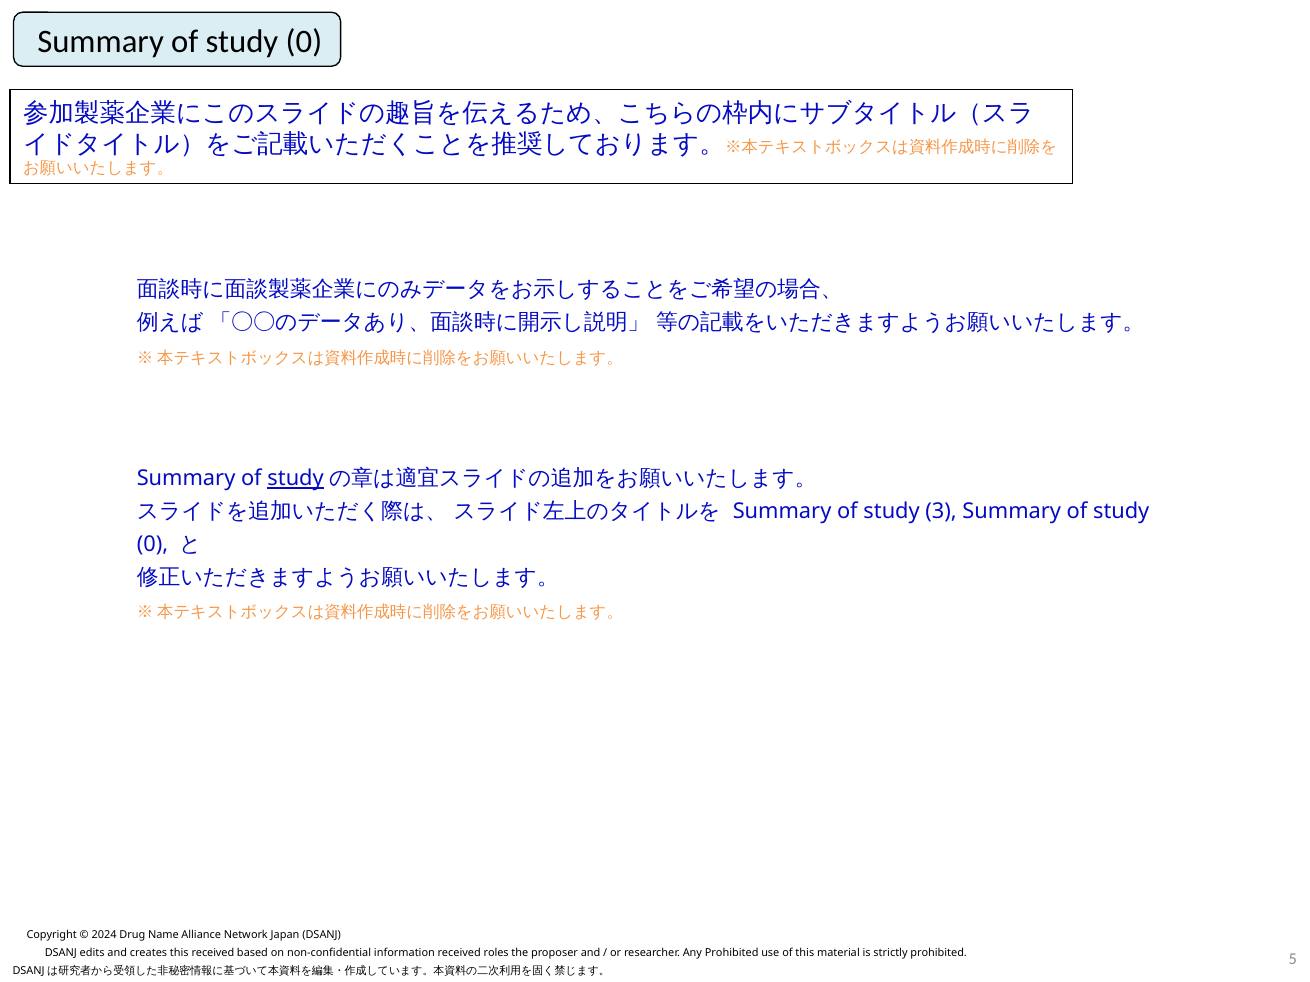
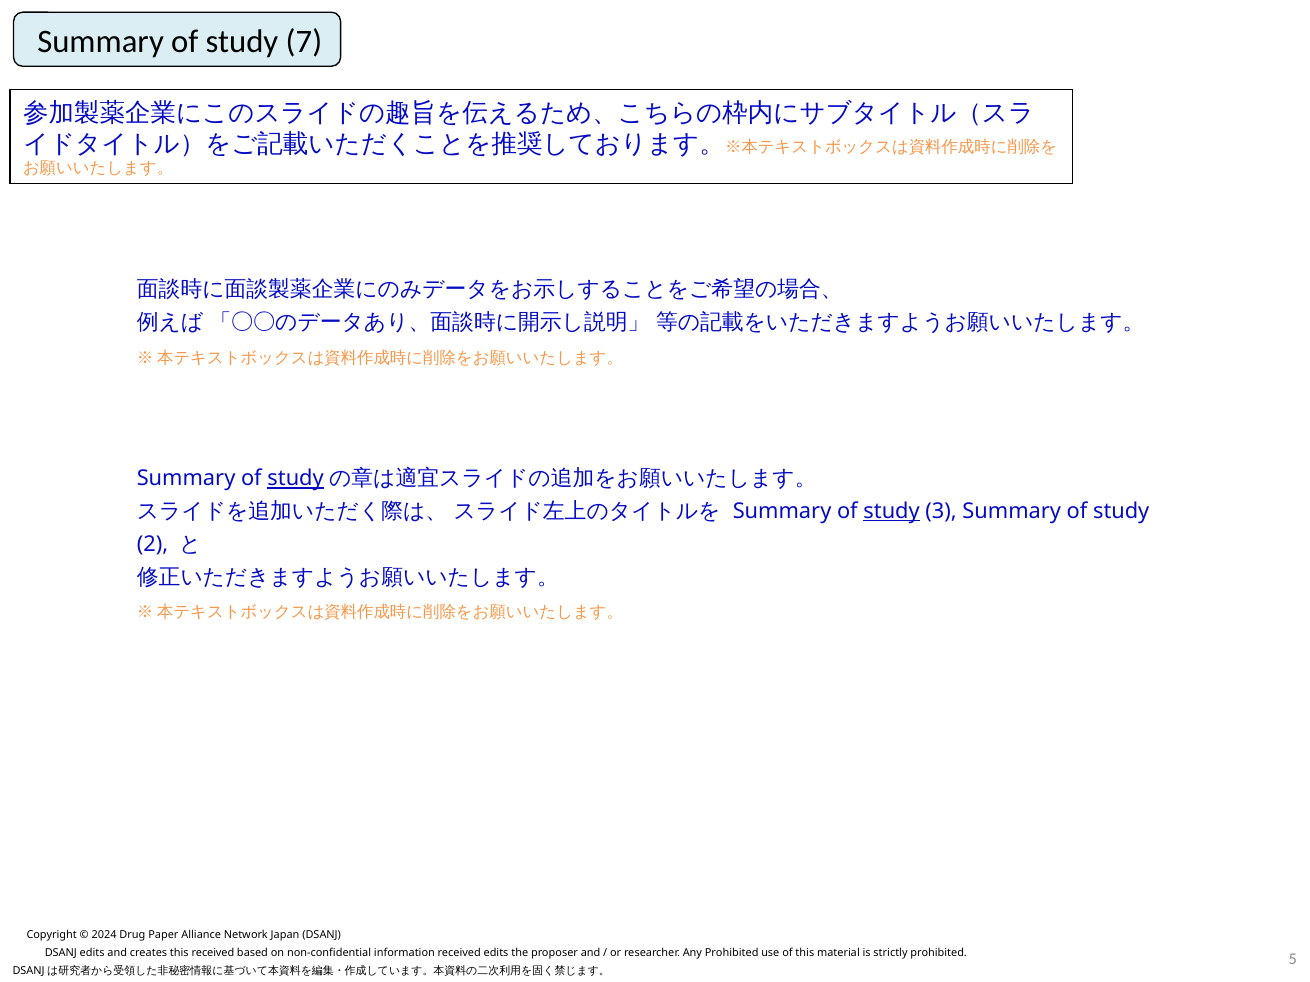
0 at (304, 42): 0 -> 7
study at (892, 512) underline: none -> present
0 at (153, 544): 0 -> 2
Name: Name -> Paper
received roles: roles -> edits
